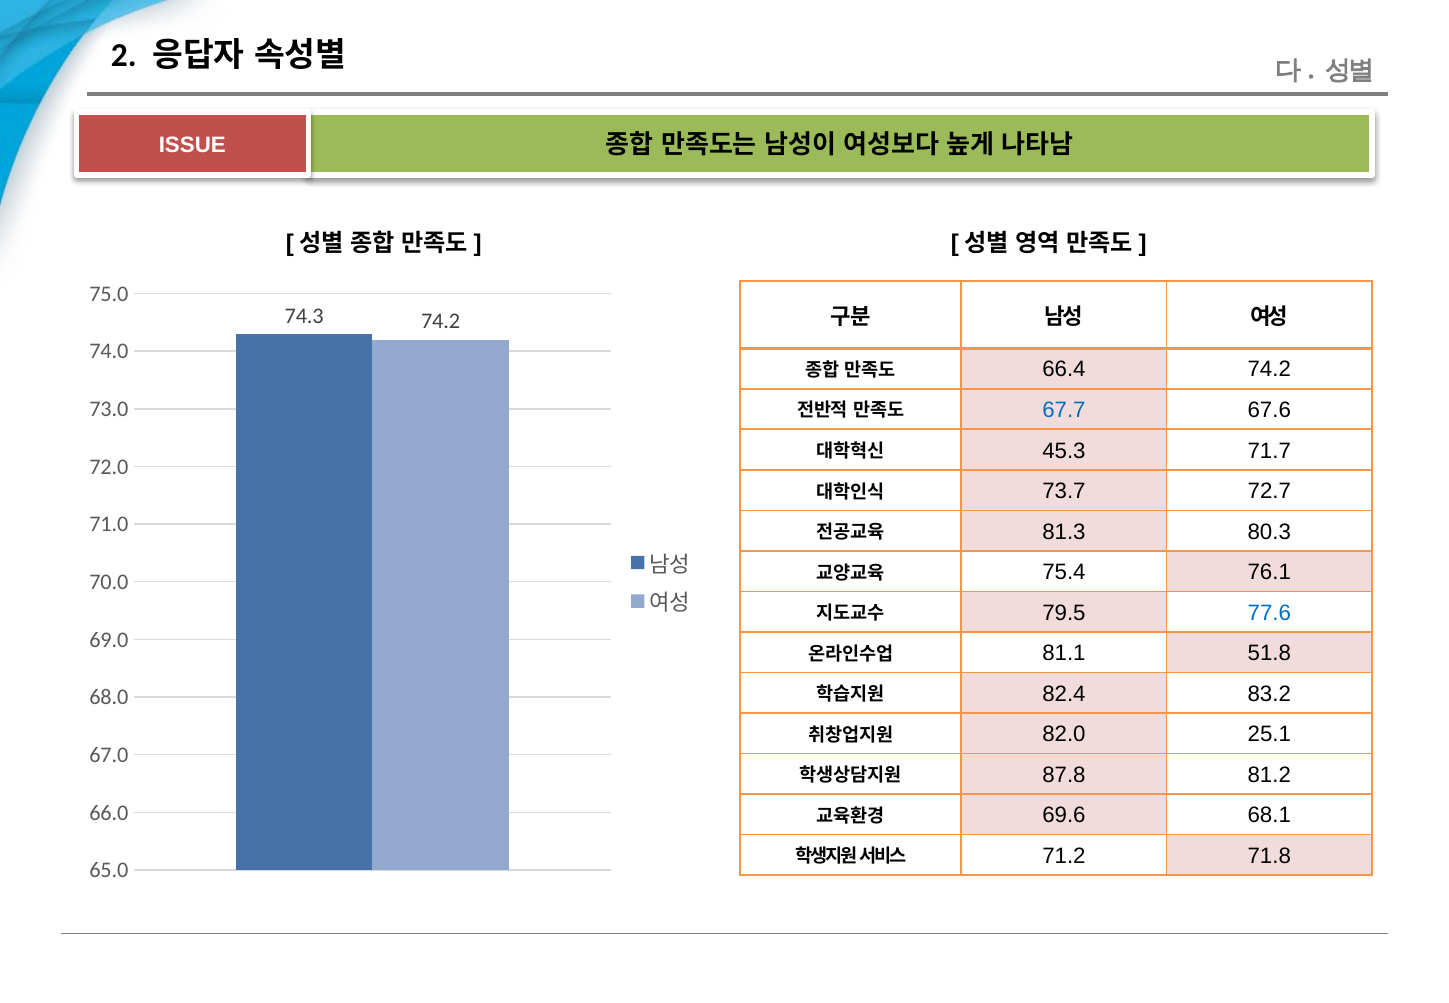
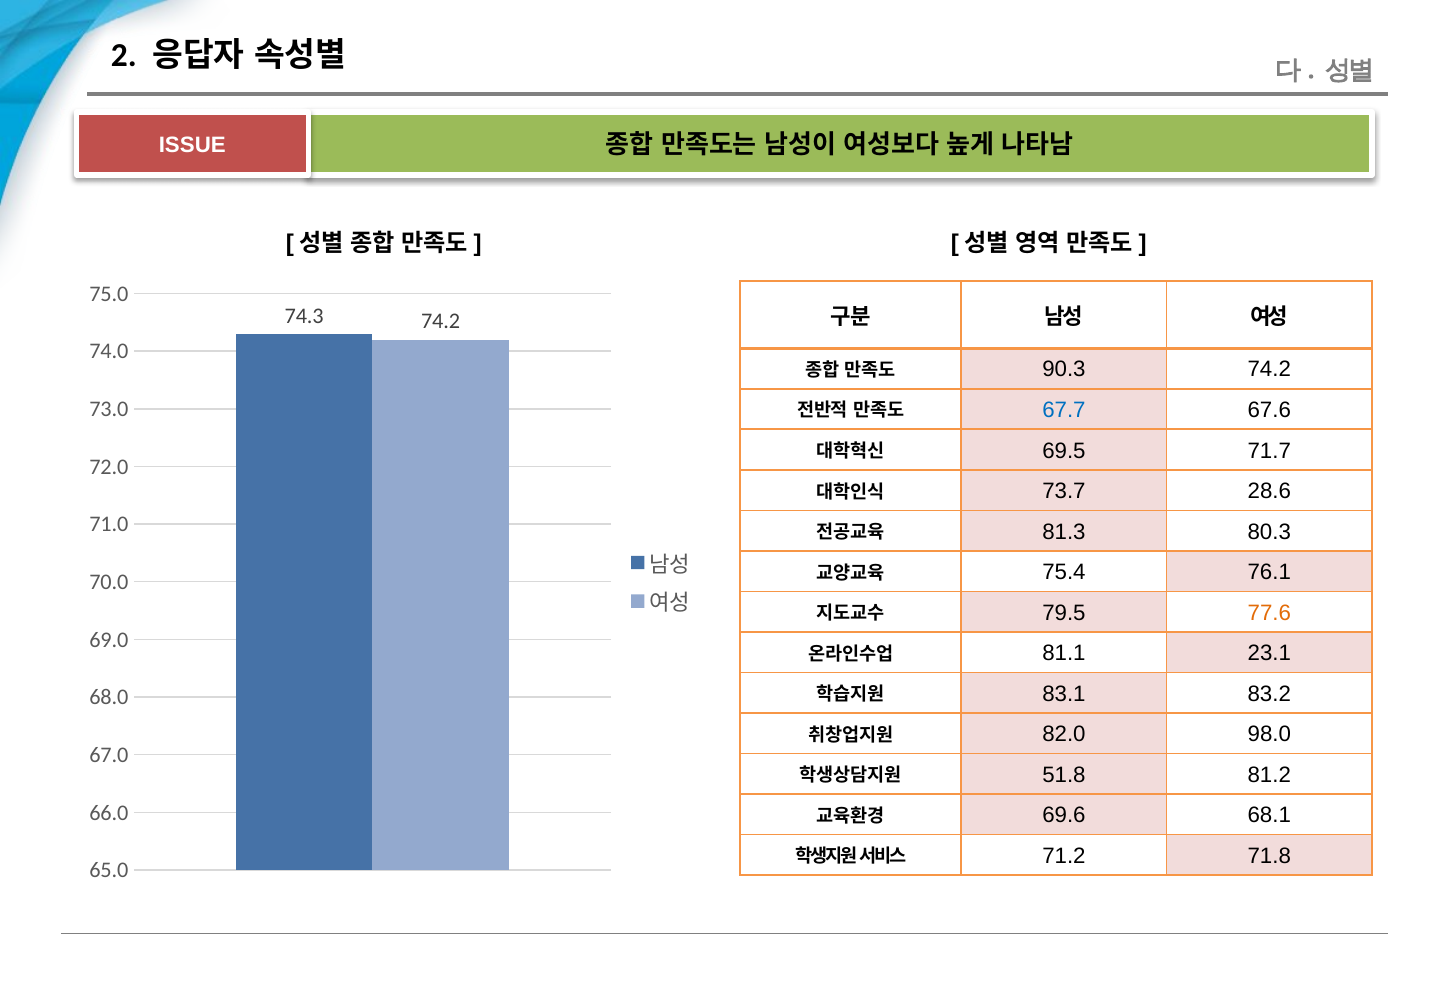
66.4: 66.4 -> 90.3
45.3: 45.3 -> 69.5
72.7: 72.7 -> 28.6
77.6 colour: blue -> orange
51.8: 51.8 -> 23.1
82.4: 82.4 -> 83.1
25.1: 25.1 -> 98.0
87.8: 87.8 -> 51.8
